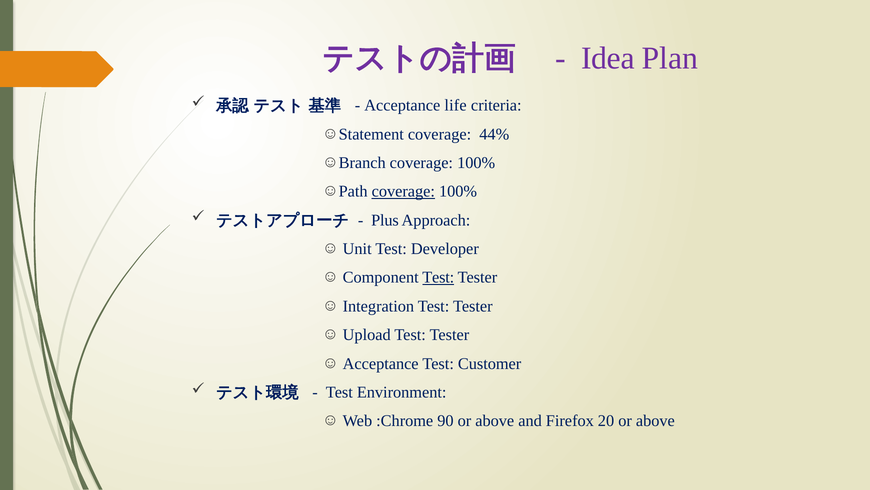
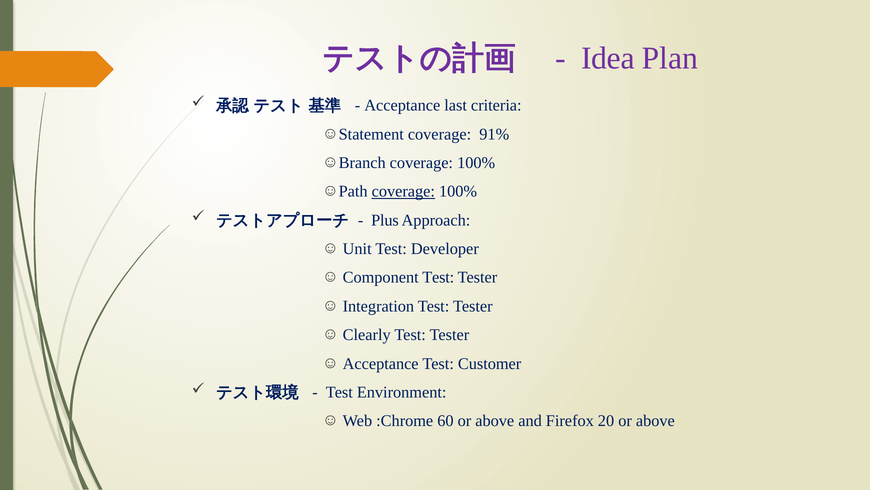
life: life -> last
44%: 44% -> 91%
Test at (438, 277) underline: present -> none
Upload: Upload -> Clearly
90: 90 -> 60
